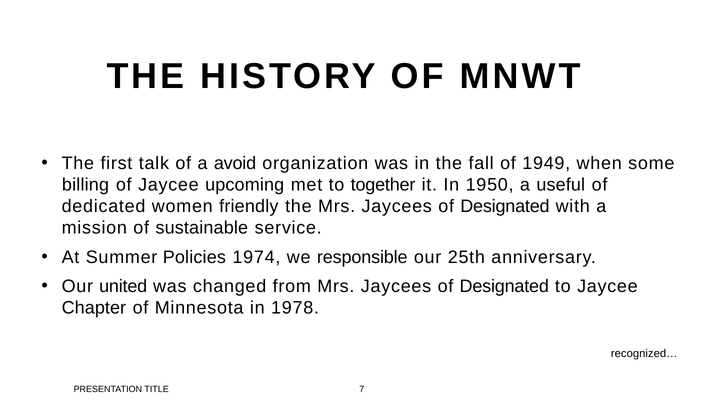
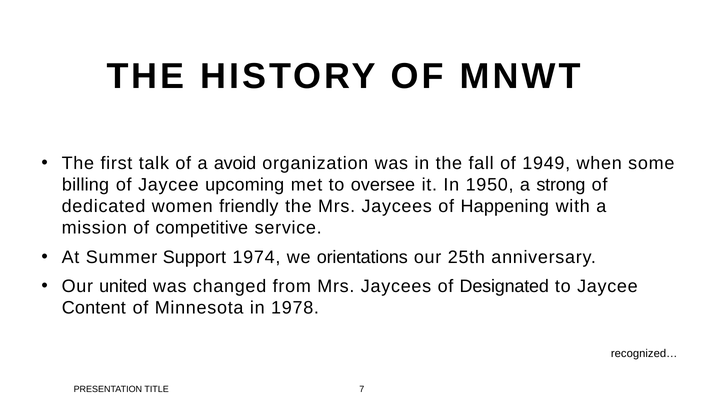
together: together -> oversee
useful: useful -> strong
Designated at (505, 206): Designated -> Happening
sustainable: sustainable -> competitive
Policies: Policies -> Support
responsible: responsible -> orientations
Chapter: Chapter -> Content
